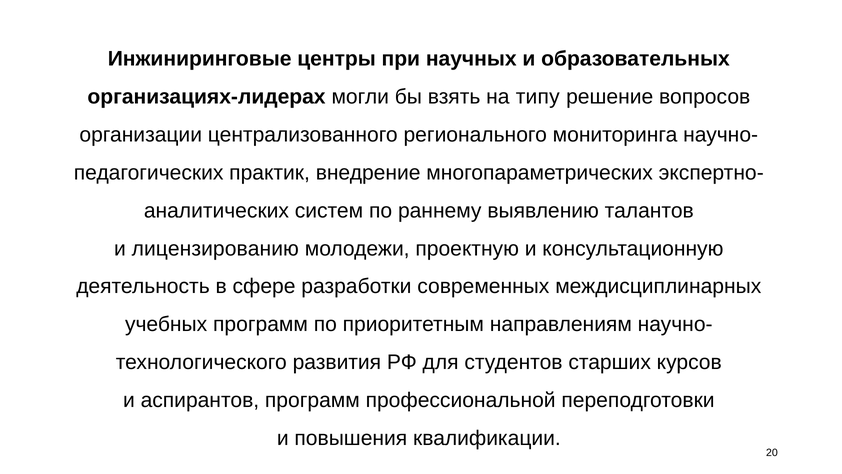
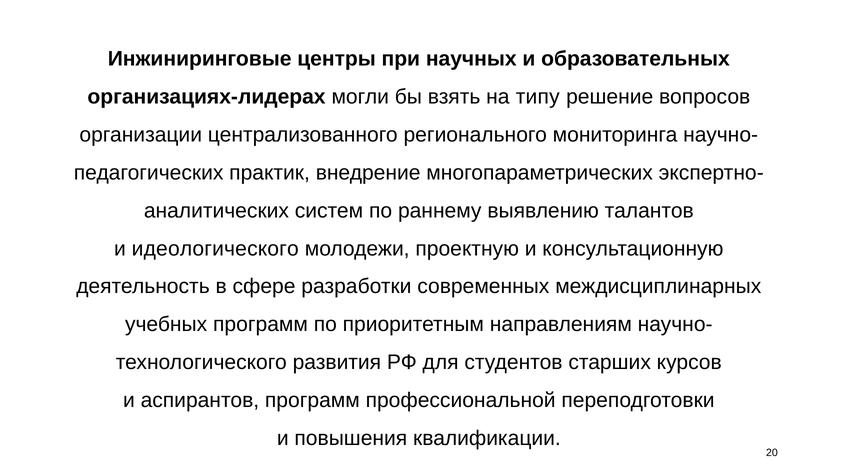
лицензированию: лицензированию -> идеологического
